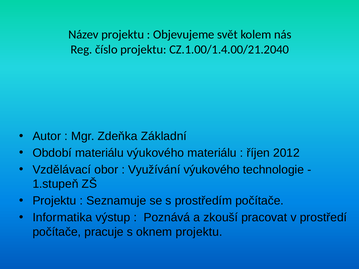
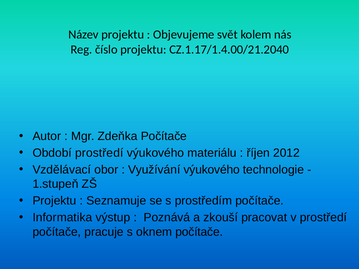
CZ.1.00/1.4.00/21.2040: CZ.1.00/1.4.00/21.2040 -> CZ.1.17/1.4.00/21.2040
Zdeňka Základní: Základní -> Počítače
Období materiálu: materiálu -> prostředí
oknem projektu: projektu -> počítače
